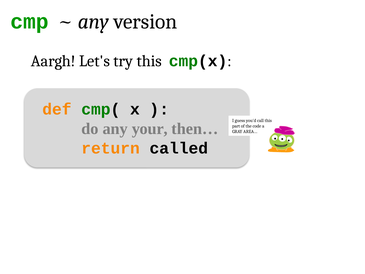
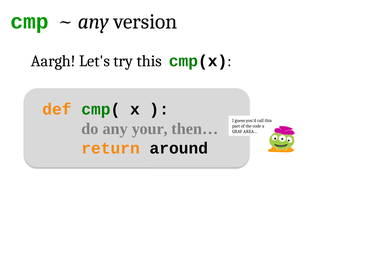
called: called -> around
